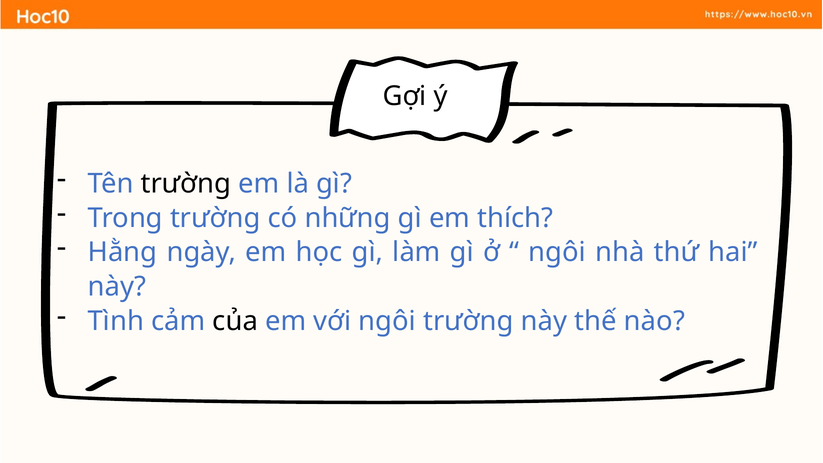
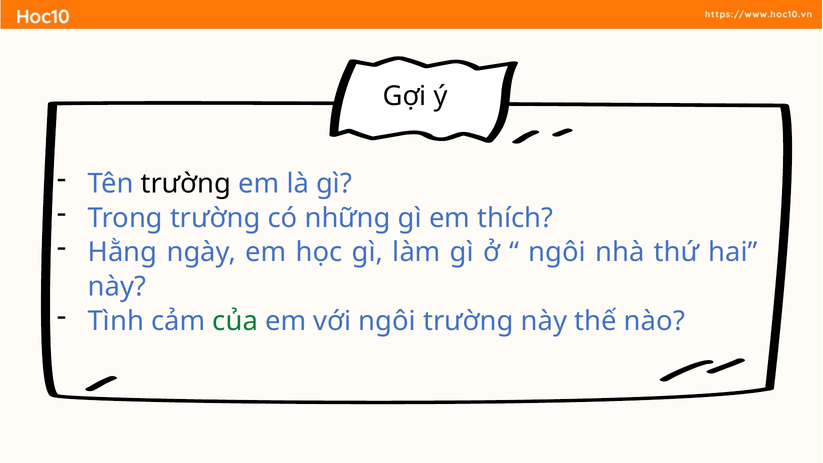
của colour: black -> green
